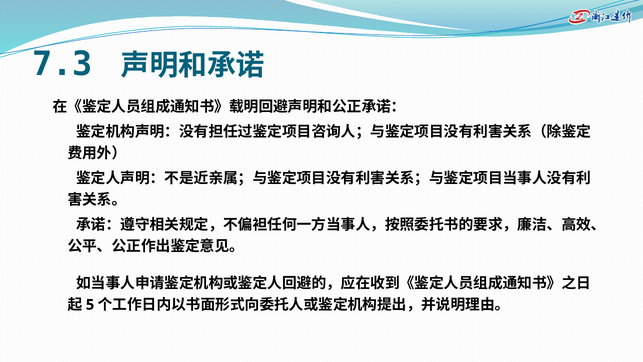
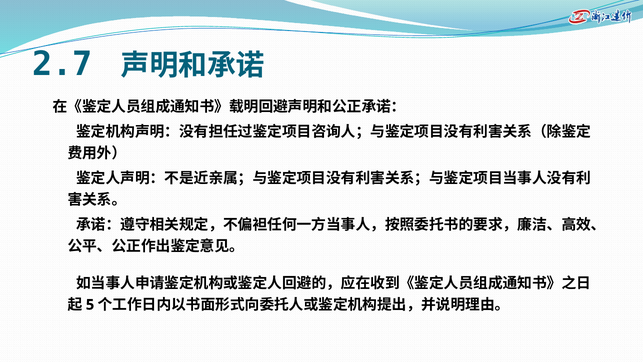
7.3: 7.3 -> 2.7
